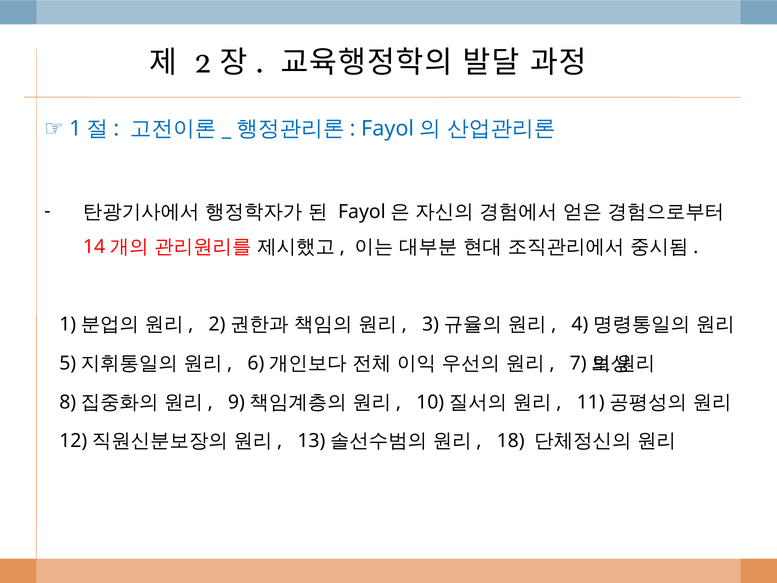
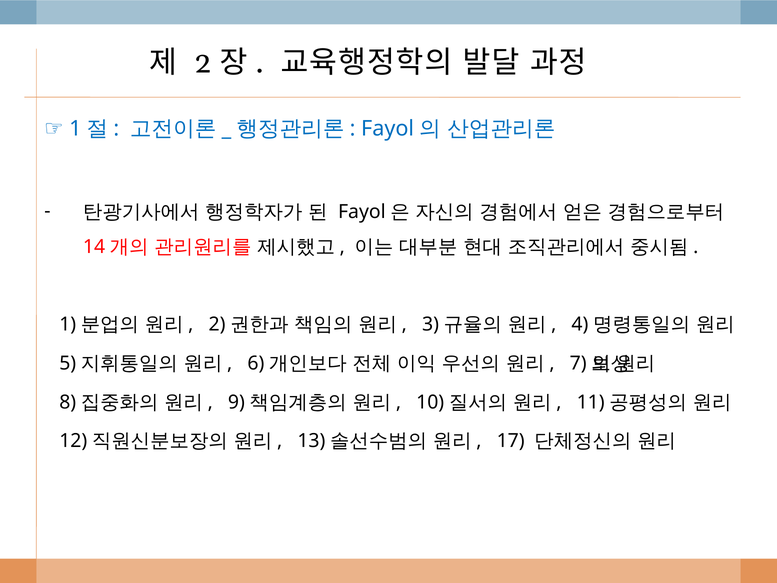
18: 18 -> 17
